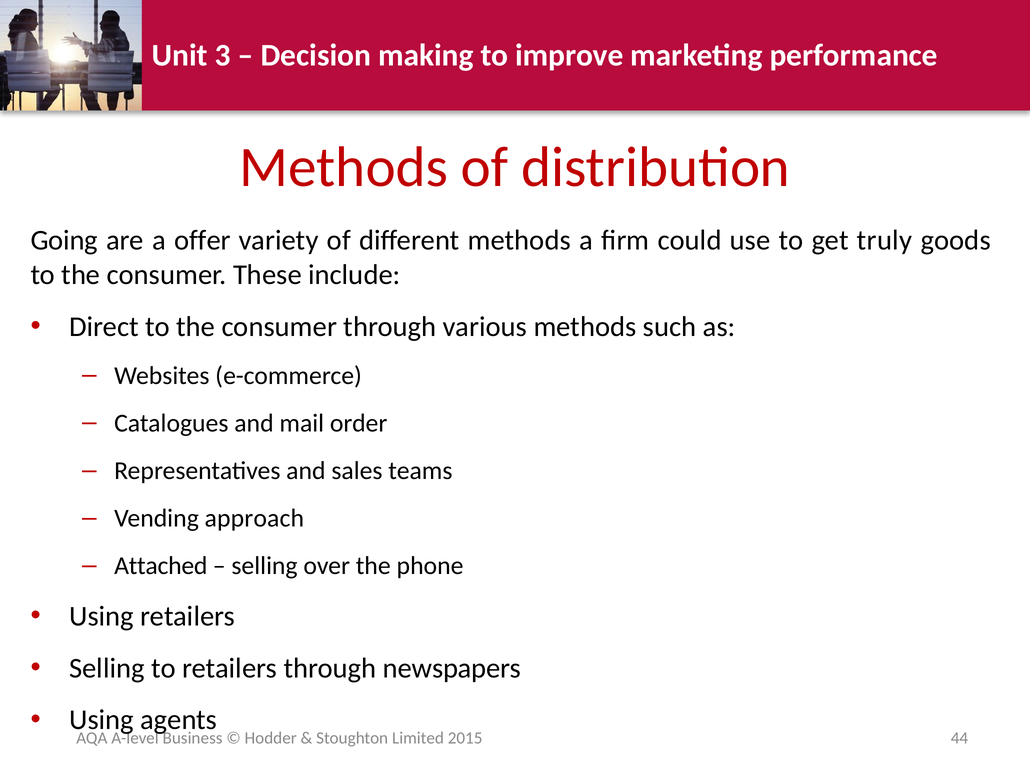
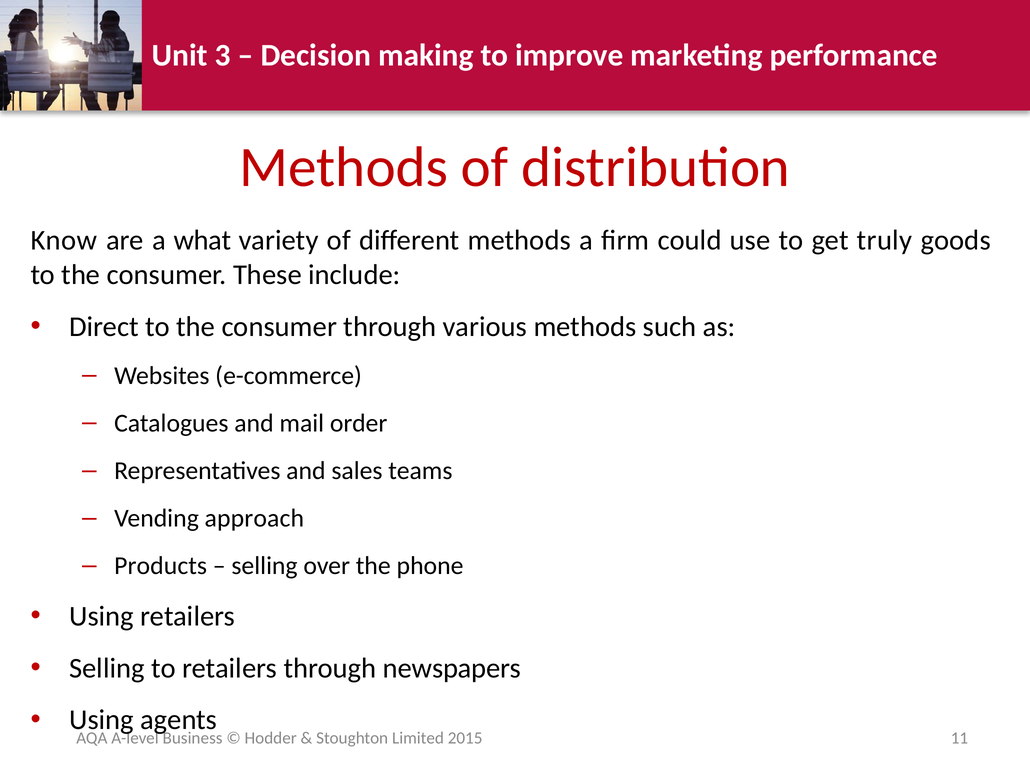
Going: Going -> Know
offer: offer -> what
Attached: Attached -> Products
44: 44 -> 11
